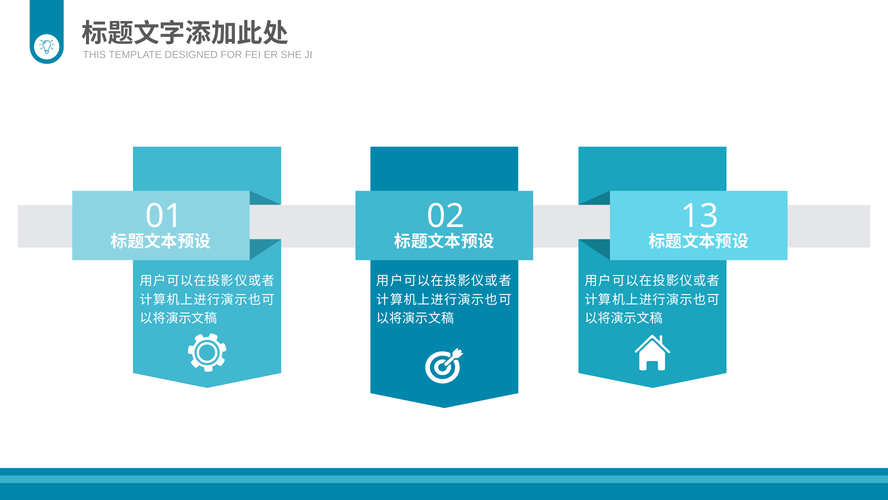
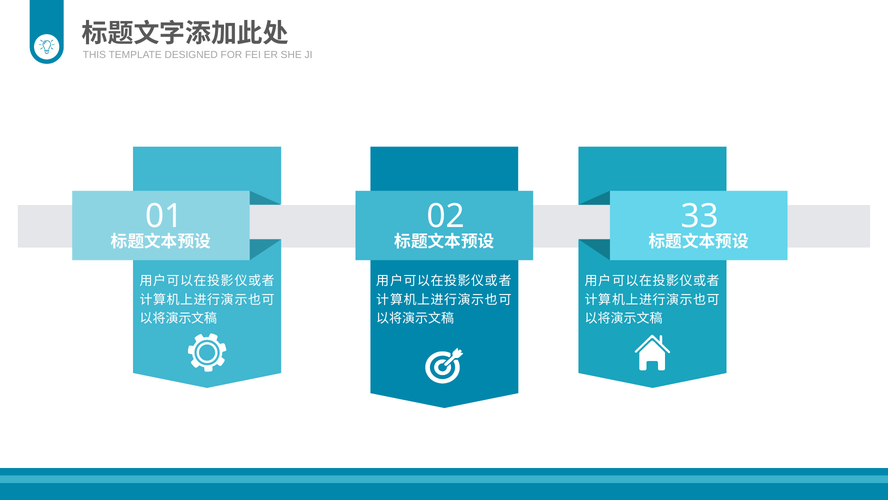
13: 13 -> 33
